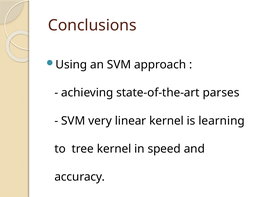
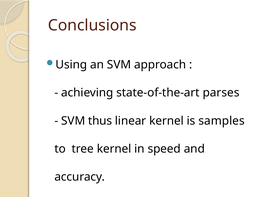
very: very -> thus
learning: learning -> samples
